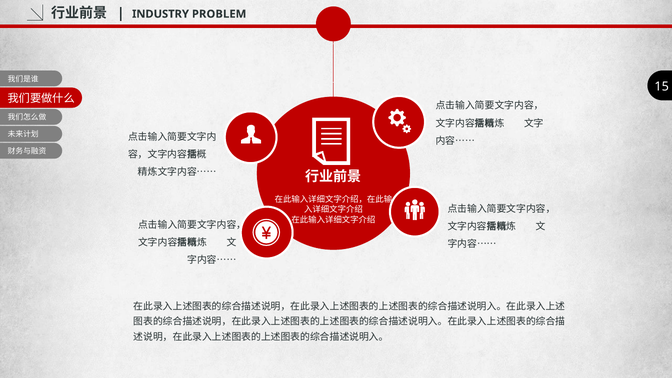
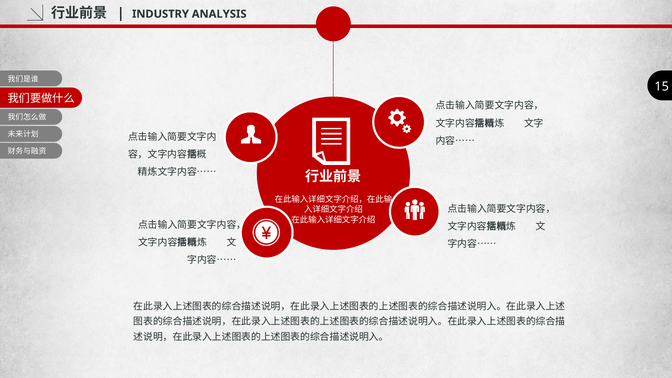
PROBLEM: PROBLEM -> ANALYSIS
